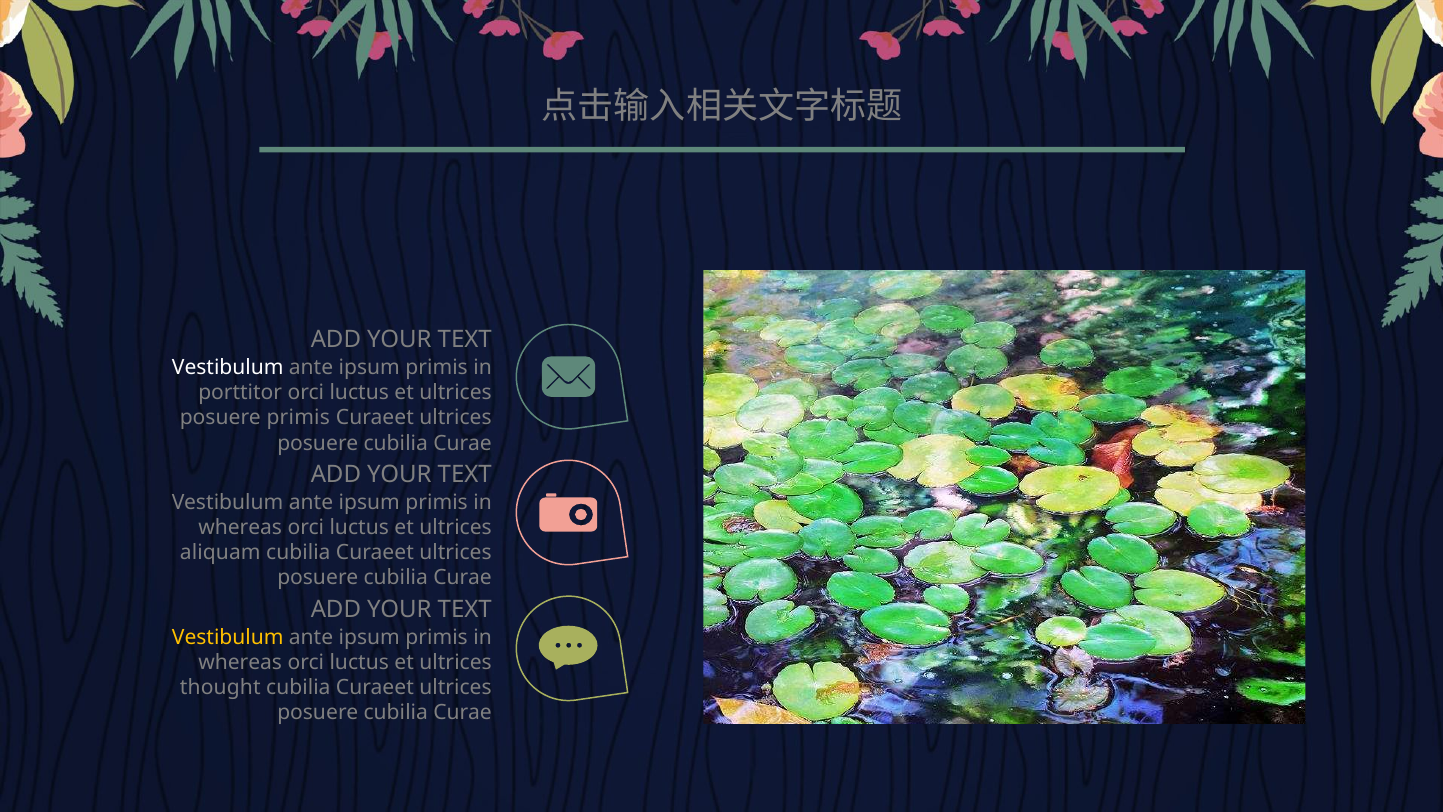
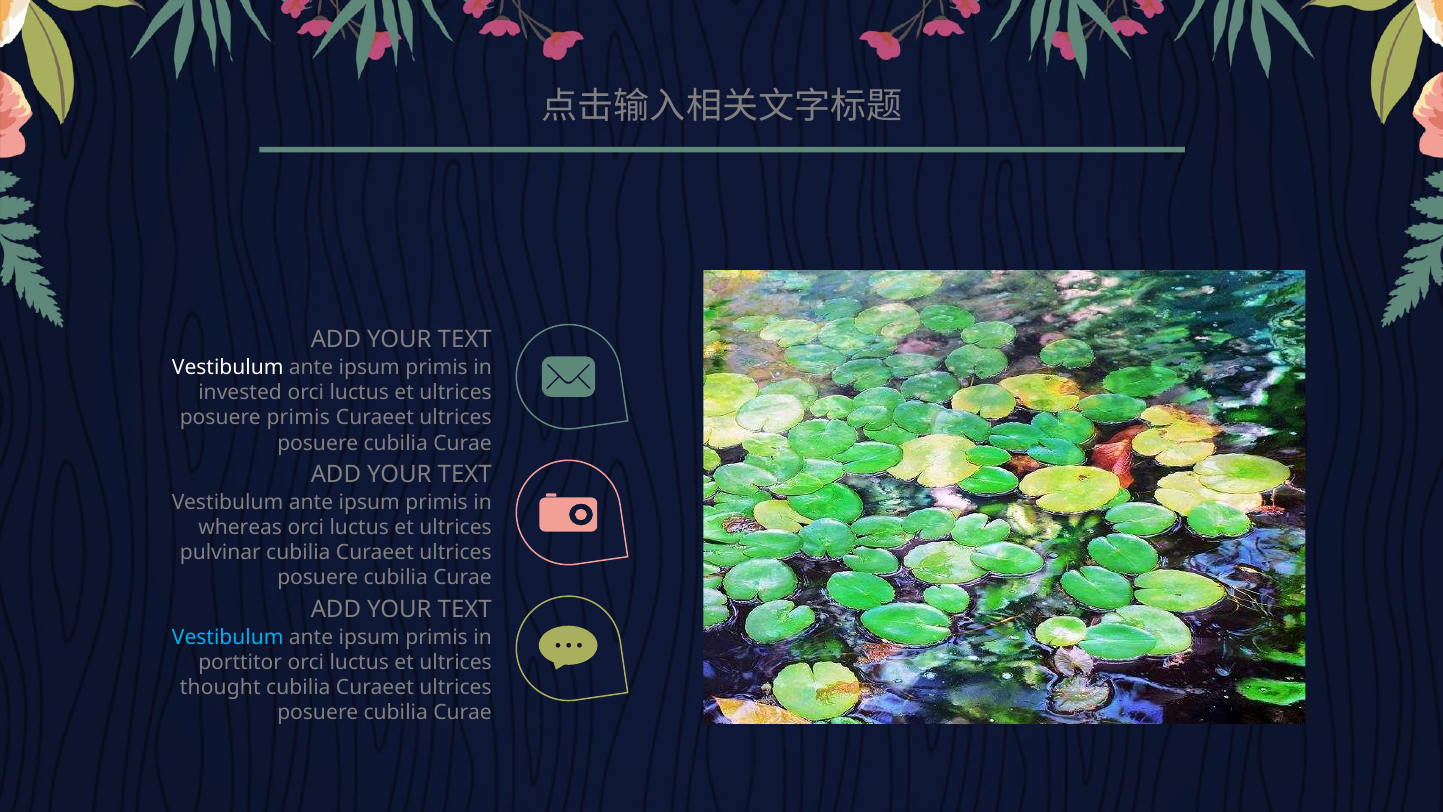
porttitor: porttitor -> invested
aliquam: aliquam -> pulvinar
Vestibulum at (228, 637) colour: yellow -> light blue
whereas at (240, 662): whereas -> porttitor
